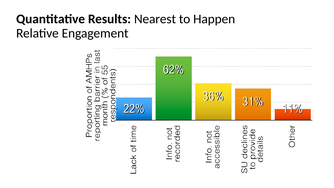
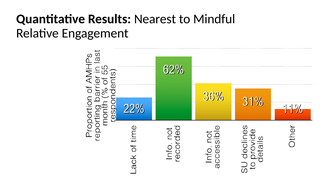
Happen: Happen -> Mindful
